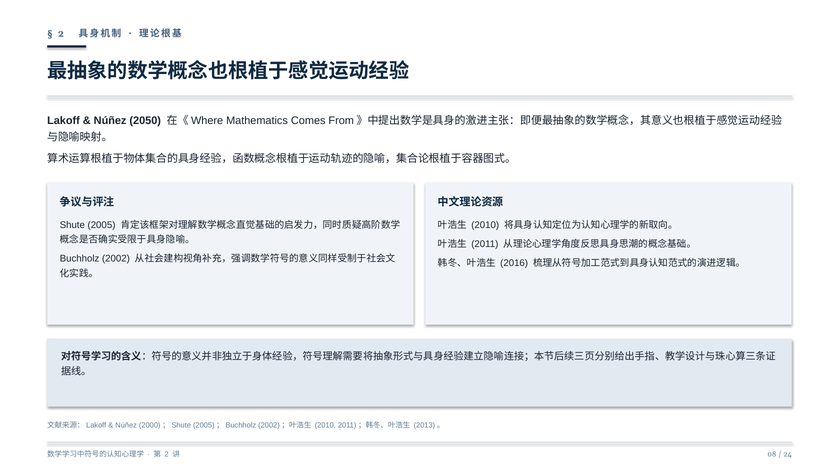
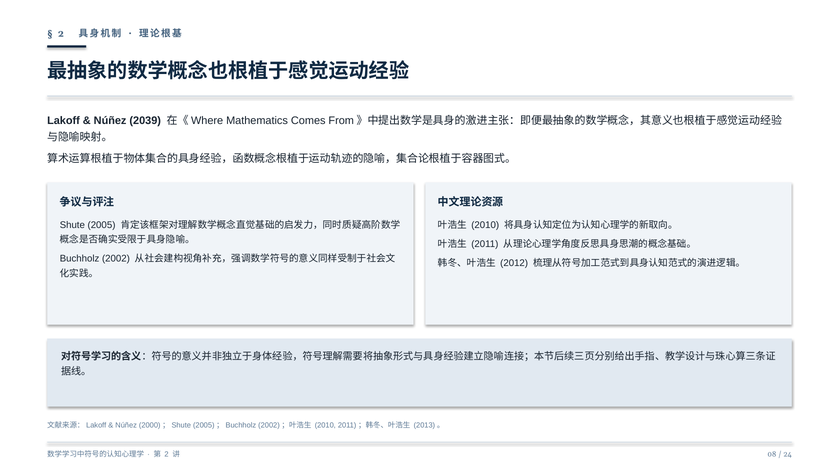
2050: 2050 -> 2039
2016: 2016 -> 2012
